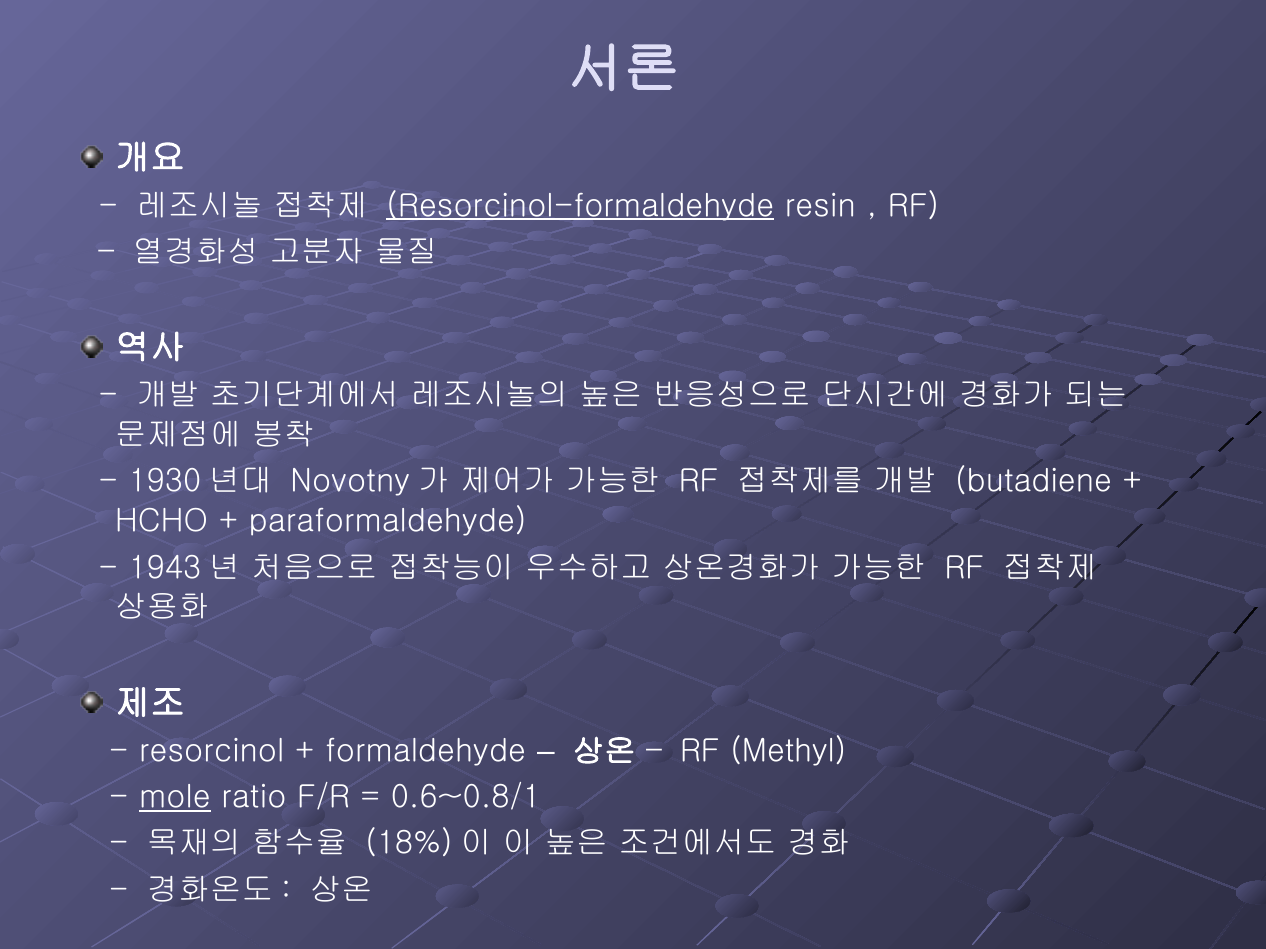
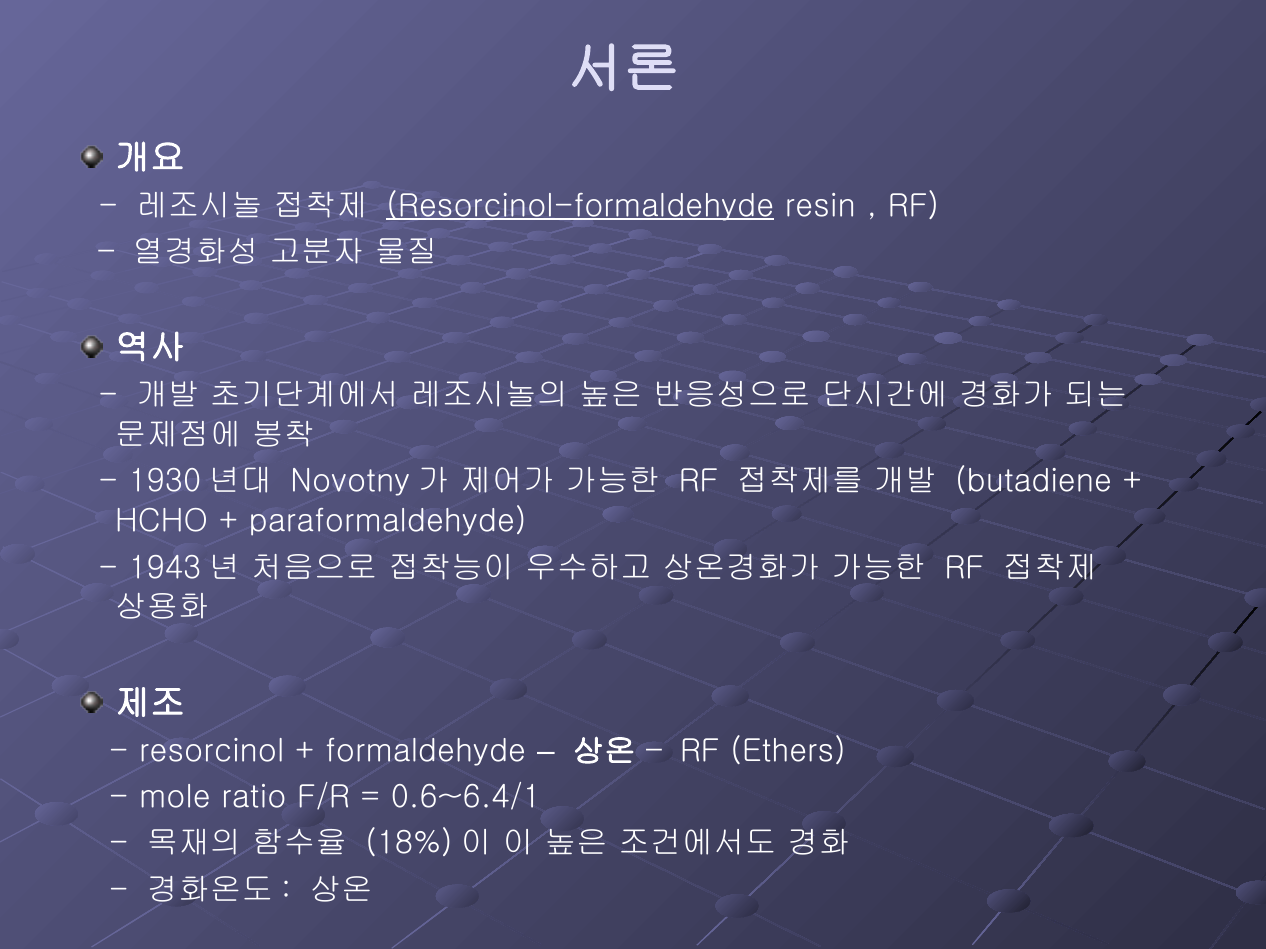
Methyl: Methyl -> Ethers
mole underline: present -> none
0.6~0.8/1: 0.6~0.8/1 -> 0.6~6.4/1
